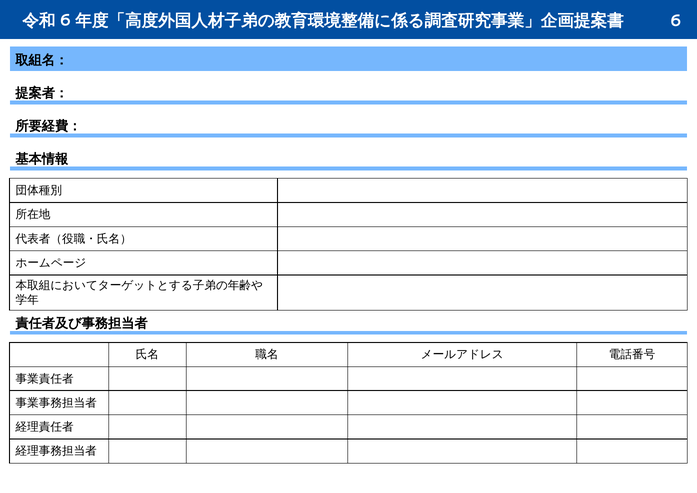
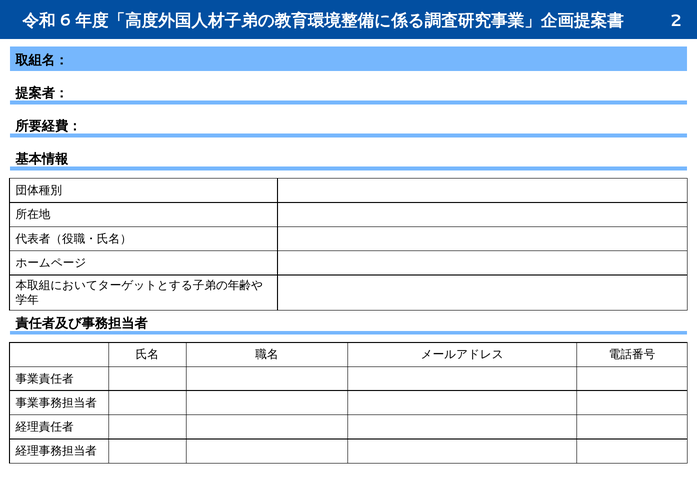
6: 6 -> 2
